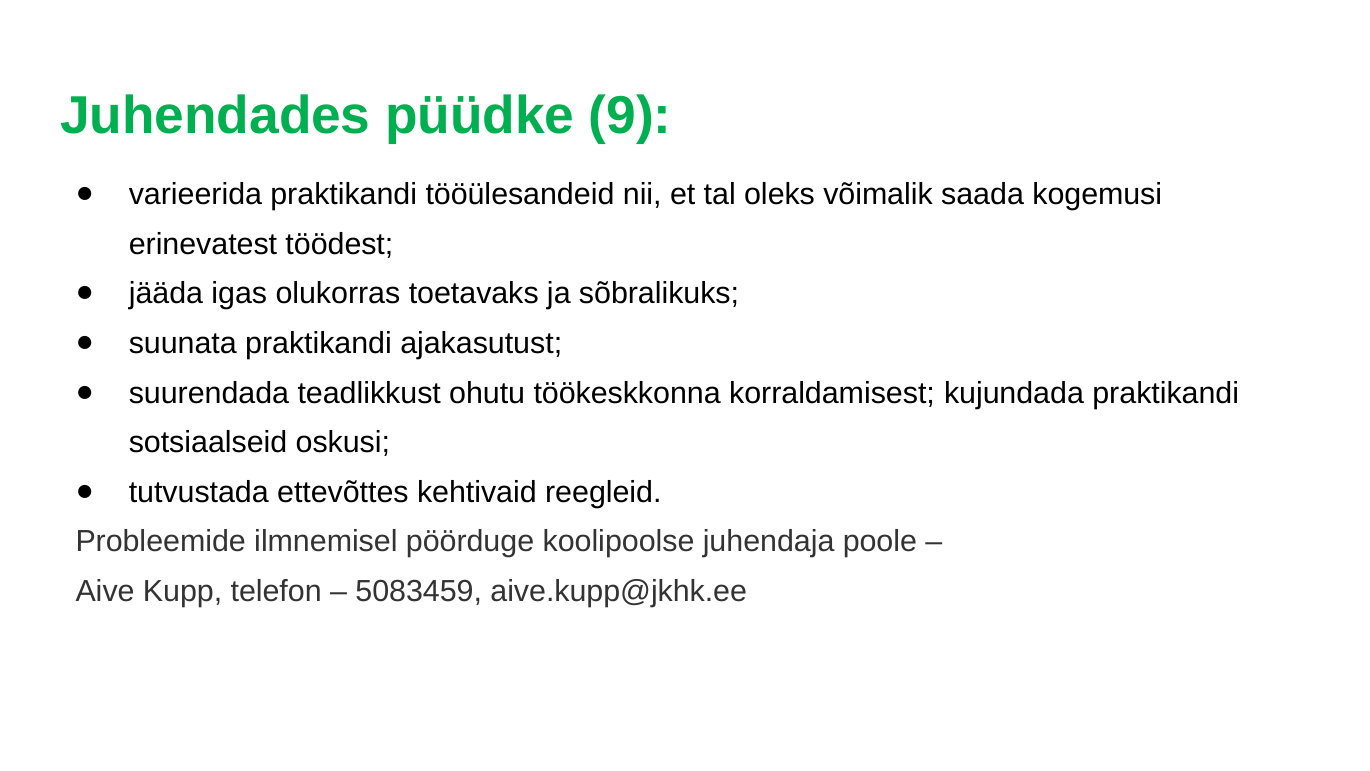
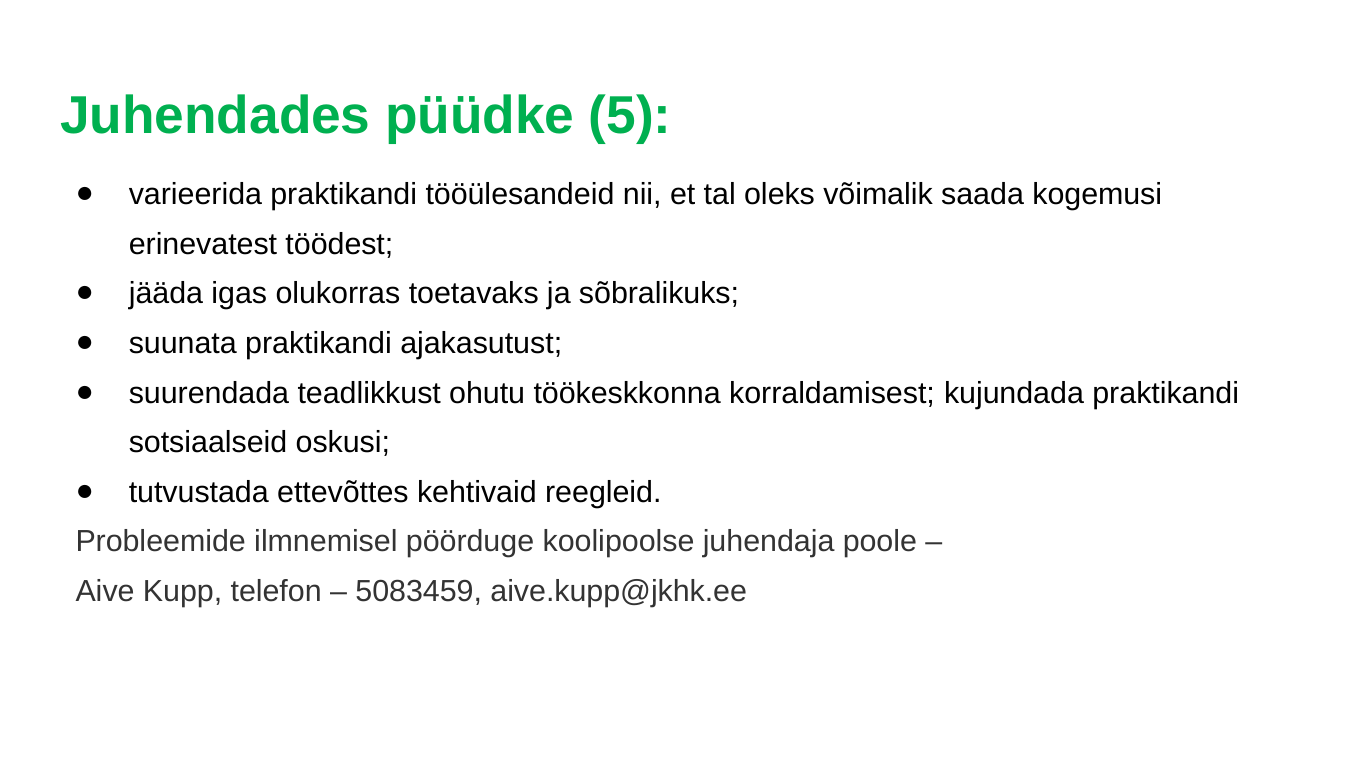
9: 9 -> 5
